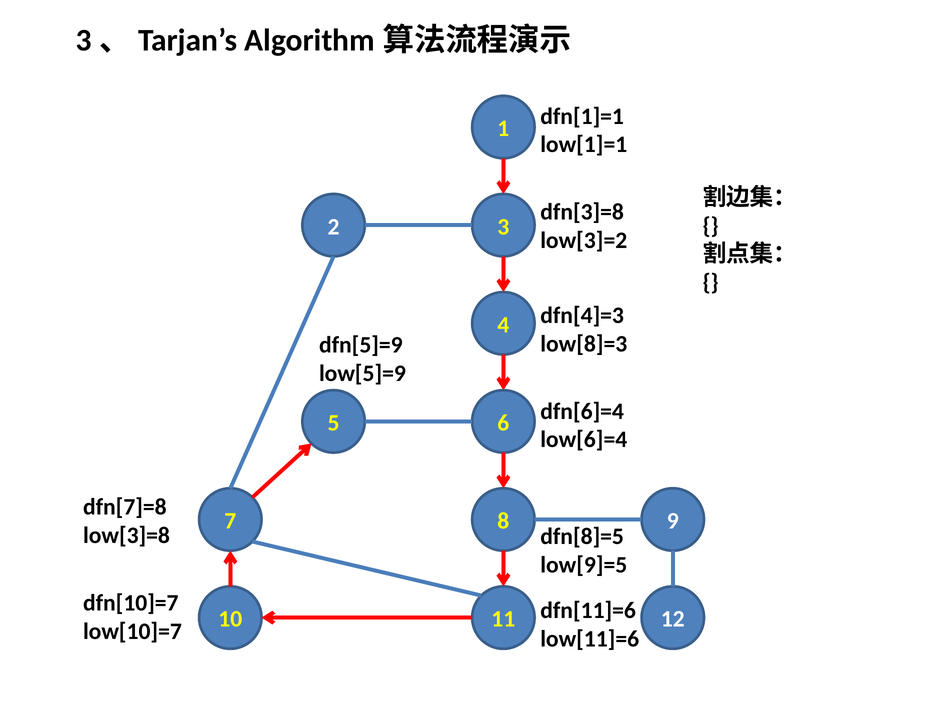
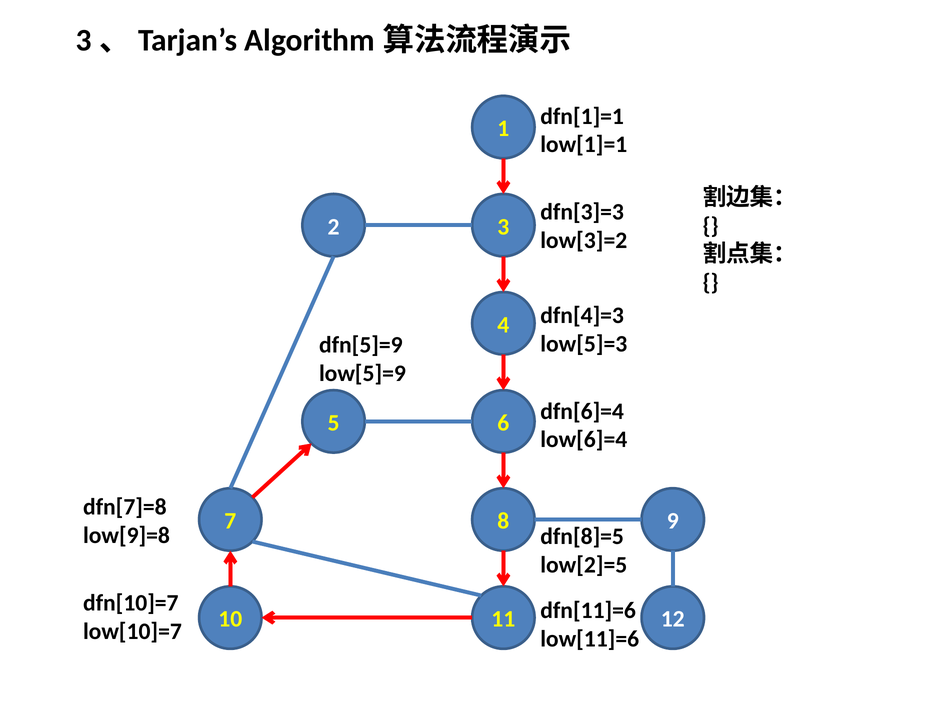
dfn[3]=8: dfn[3]=8 -> dfn[3]=3
low[8]=3: low[8]=3 -> low[5]=3
low[3]=8: low[3]=8 -> low[9]=8
low[9]=5: low[9]=5 -> low[2]=5
